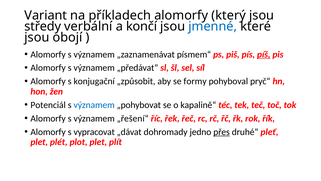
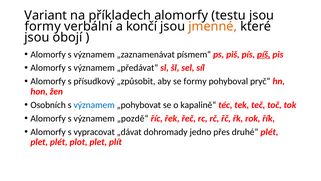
který: který -> testu
středy at (43, 26): středy -> formy
jmenné colour: blue -> orange
konjugační: konjugační -> přísudkový
Potenciál: Potenciál -> Osobních
„řešení“: „řešení“ -> „pozdě“
přes underline: present -> none
druhé“ pleť: pleť -> plét
